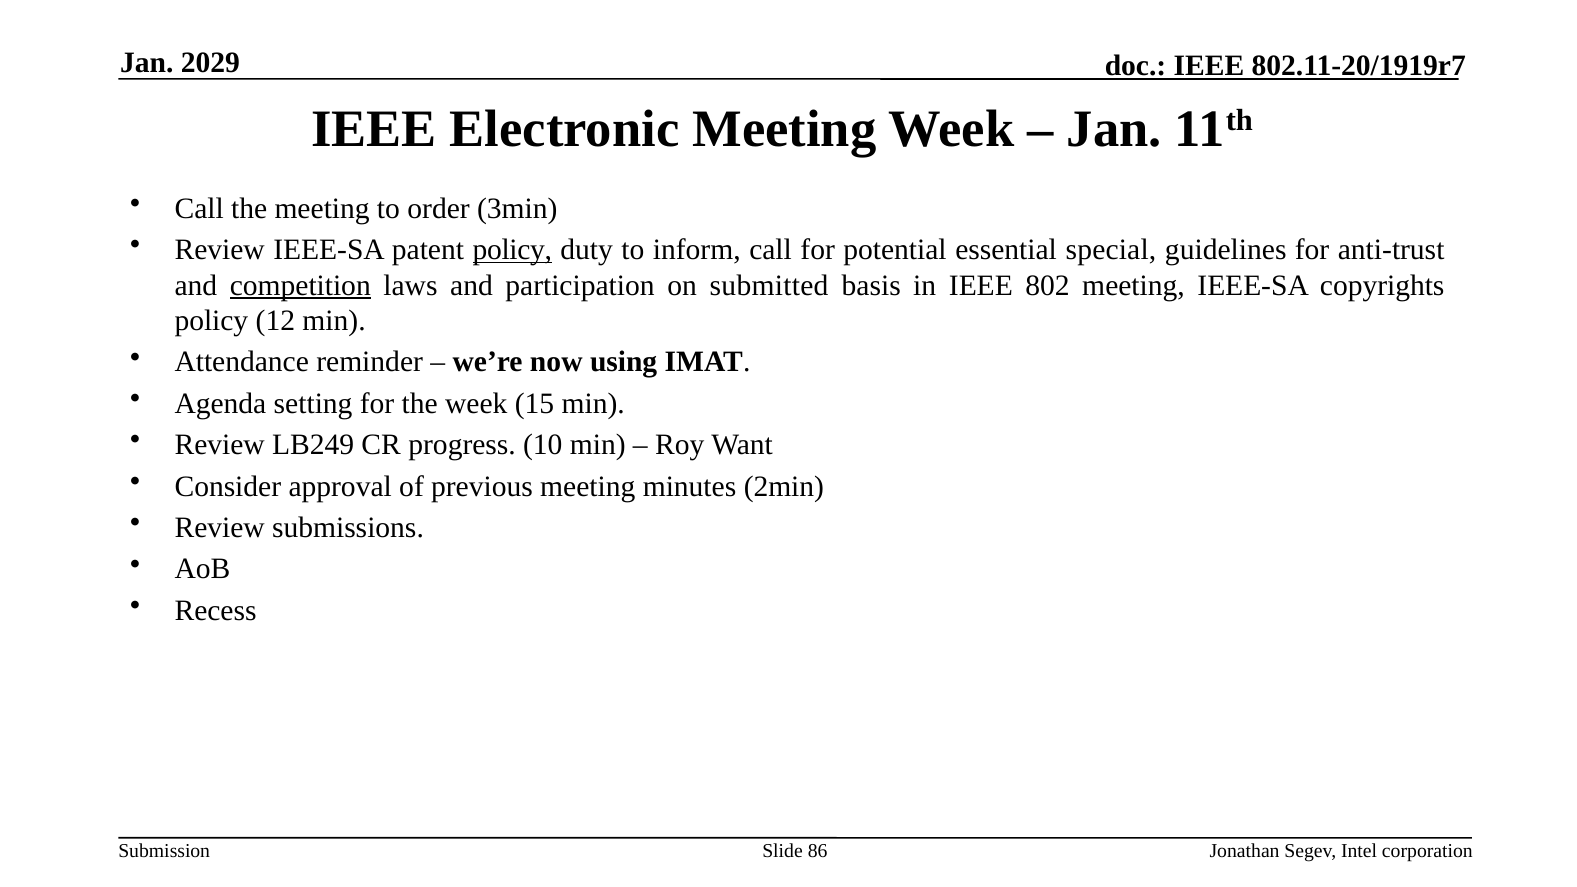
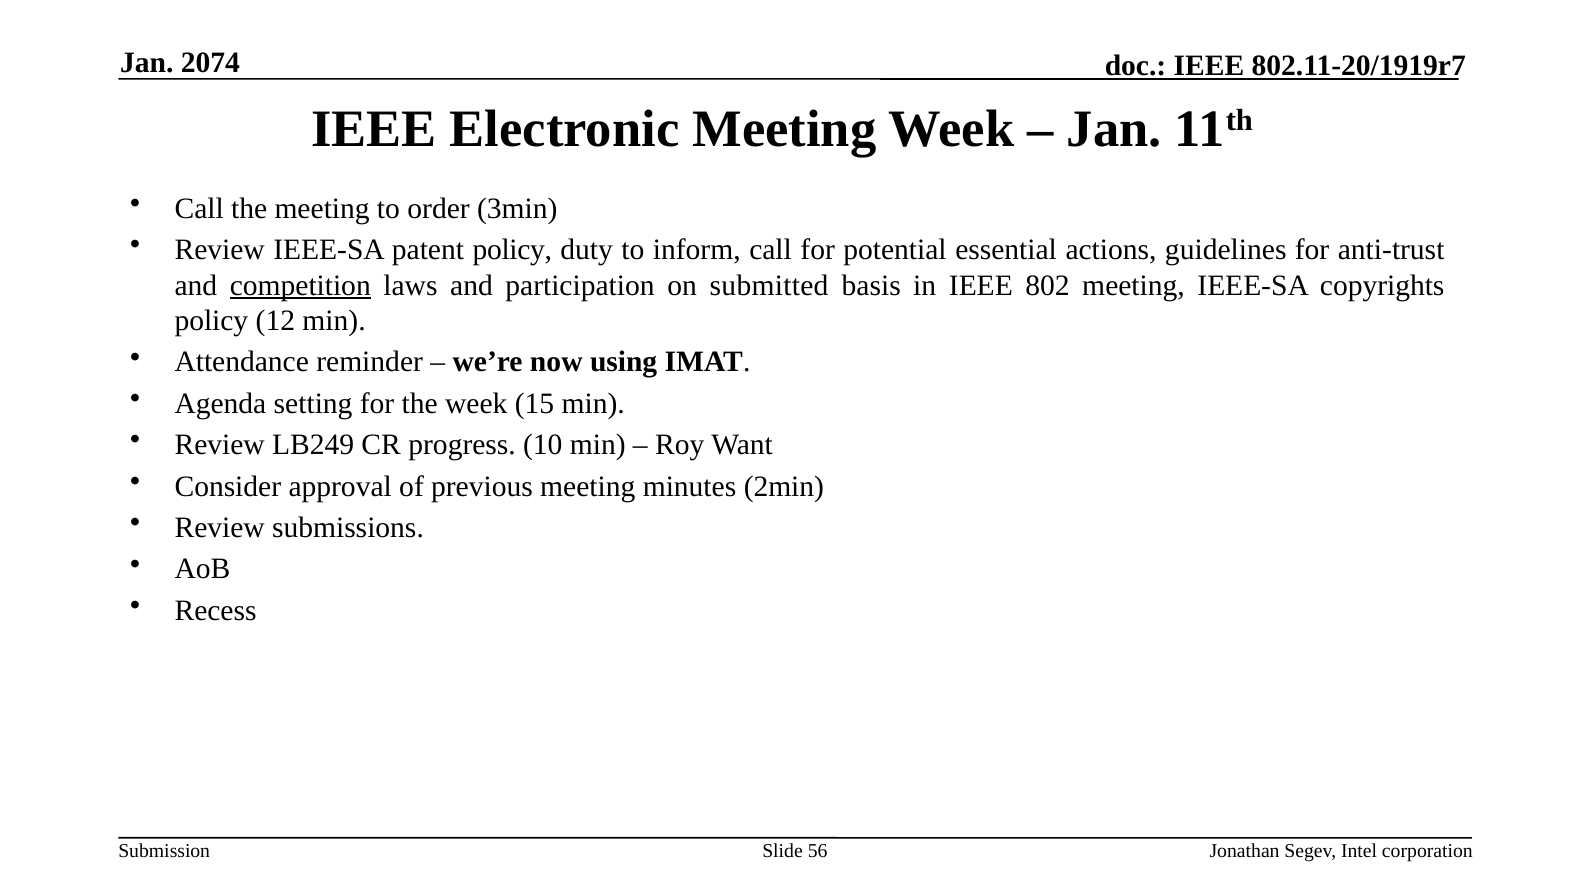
2029: 2029 -> 2074
policy at (512, 250) underline: present -> none
special: special -> actions
86: 86 -> 56
